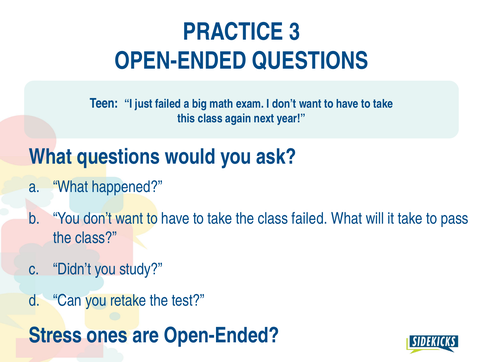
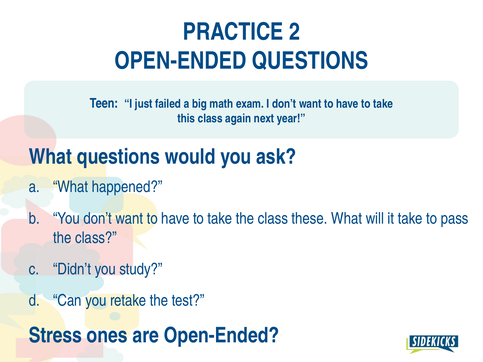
3: 3 -> 2
class failed: failed -> these
